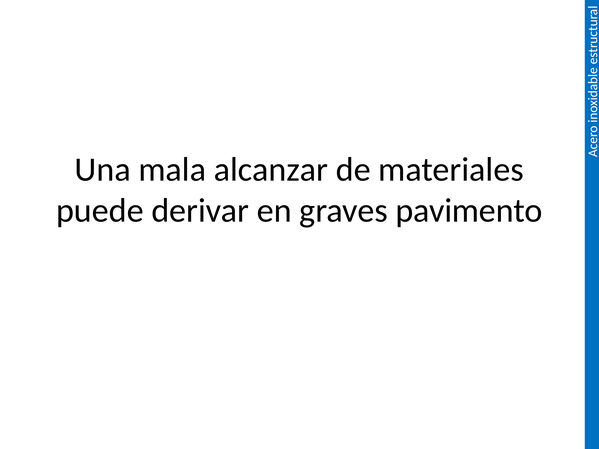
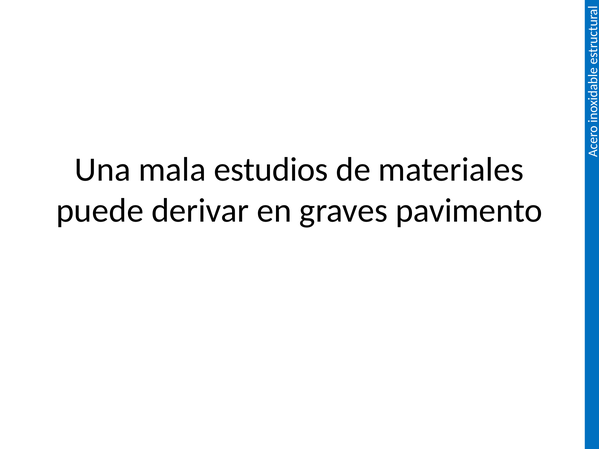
alcanzar: alcanzar -> estudios
